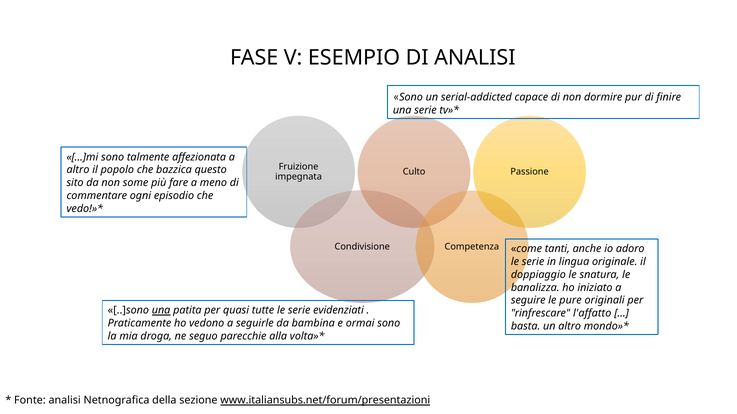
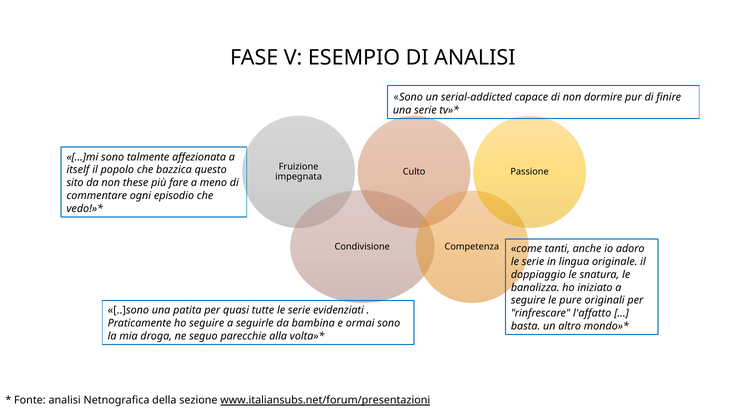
altro at (78, 170): altro -> itself
some: some -> these
una at (161, 311) underline: present -> none
ho vedono: vedono -> seguire
